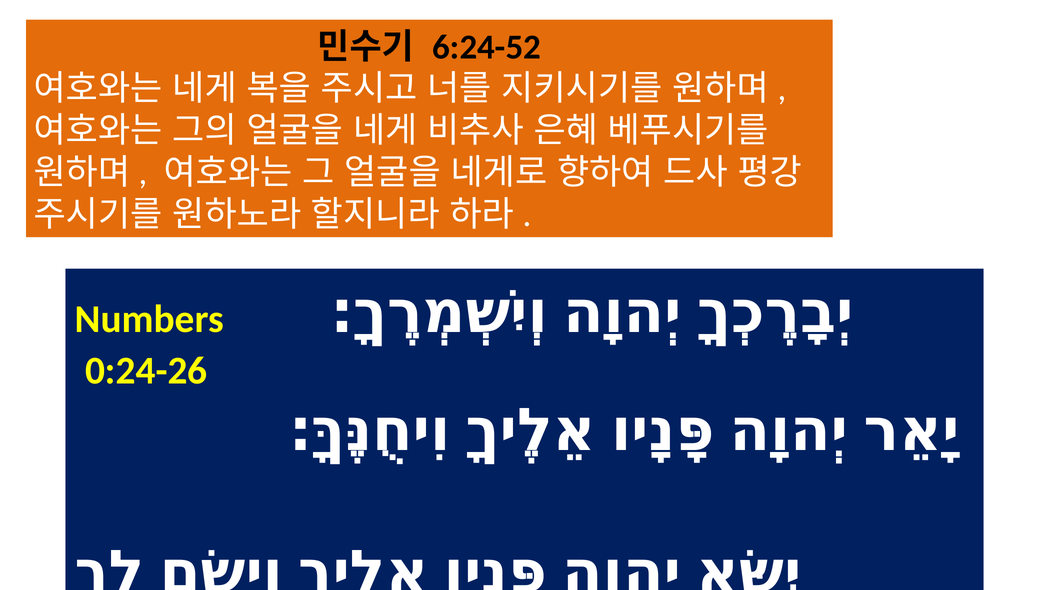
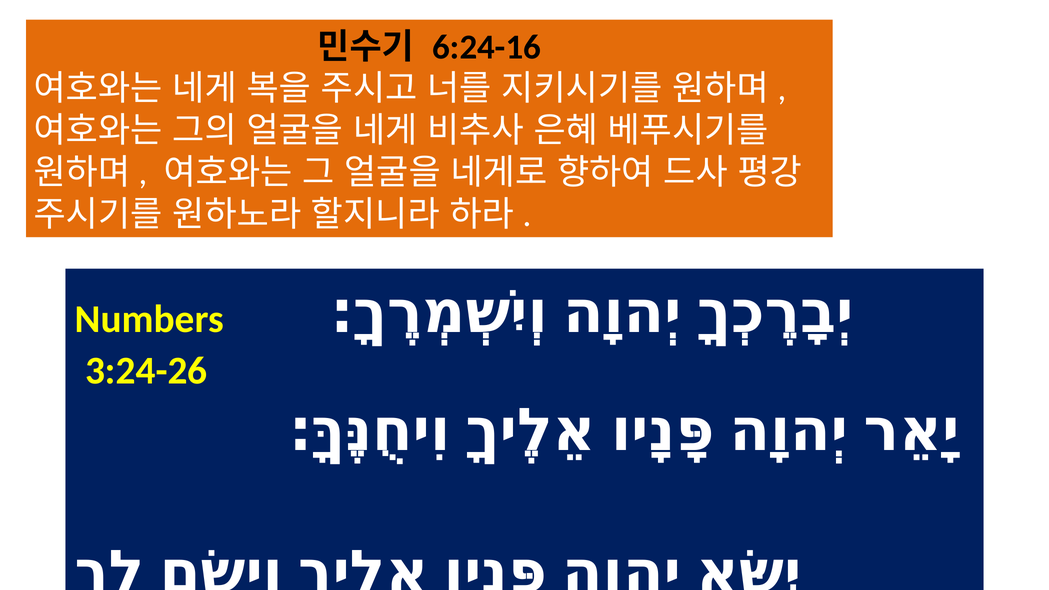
6:24-52: 6:24-52 -> 6:24-16
0:24-26: 0:24-26 -> 3:24-26
